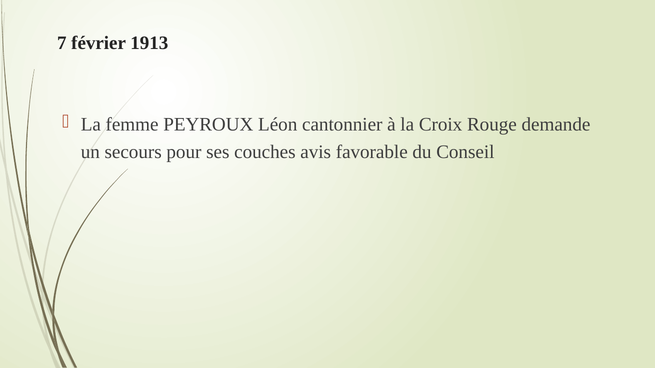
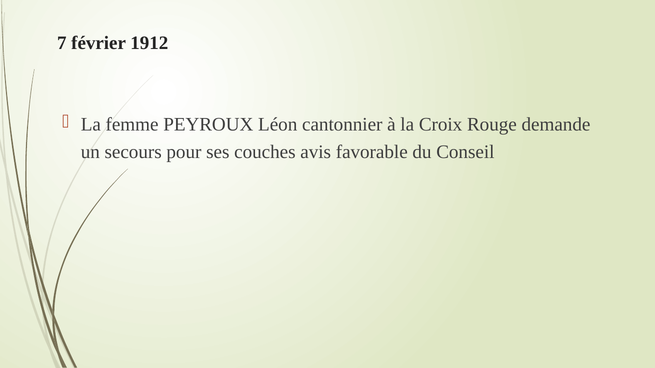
1913: 1913 -> 1912
